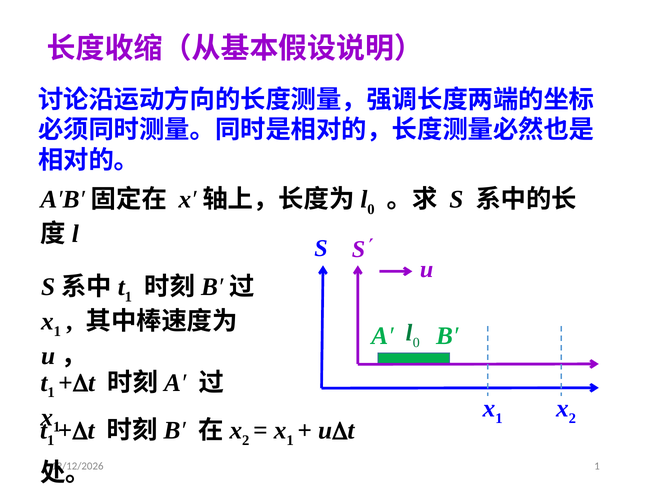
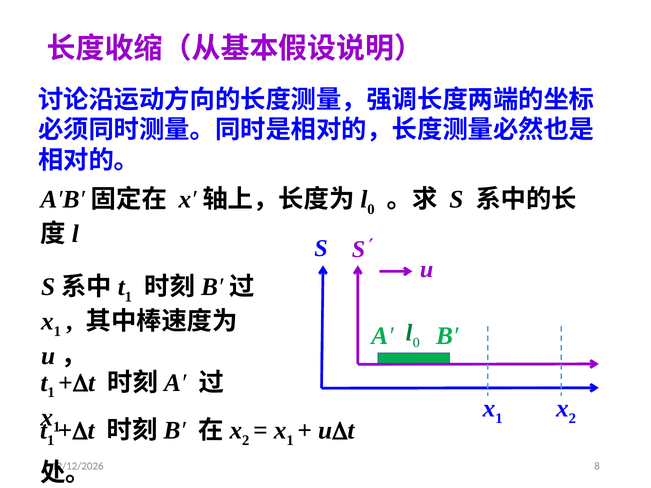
1 at (597, 466): 1 -> 8
